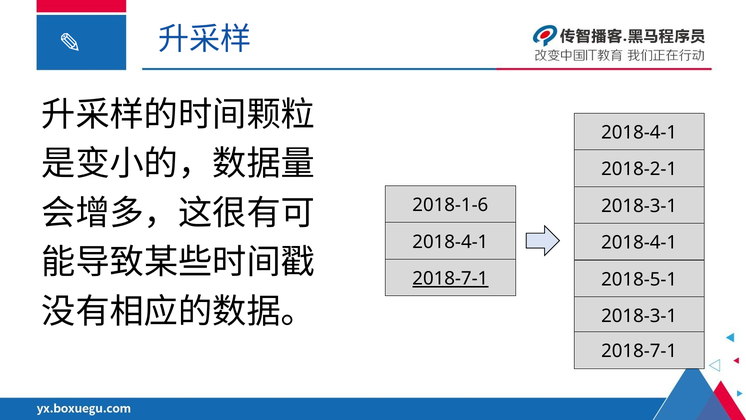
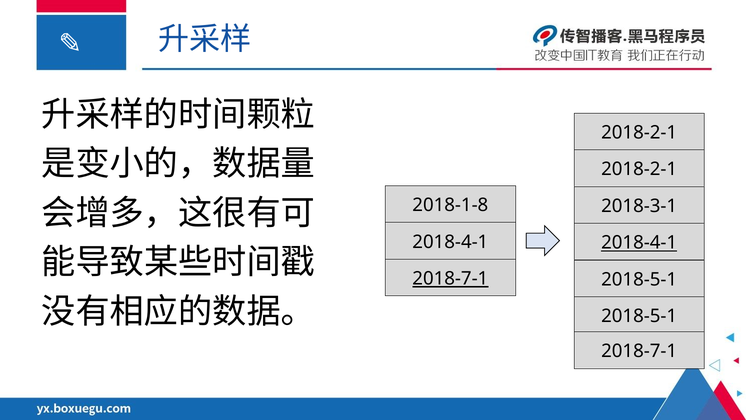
2018-4-1 at (639, 132): 2018-4-1 -> 2018-2-1
2018-1-6: 2018-1-6 -> 2018-1-8
2018-4-1 at (639, 243) underline: none -> present
2018-3-1 at (639, 316): 2018-3-1 -> 2018-5-1
